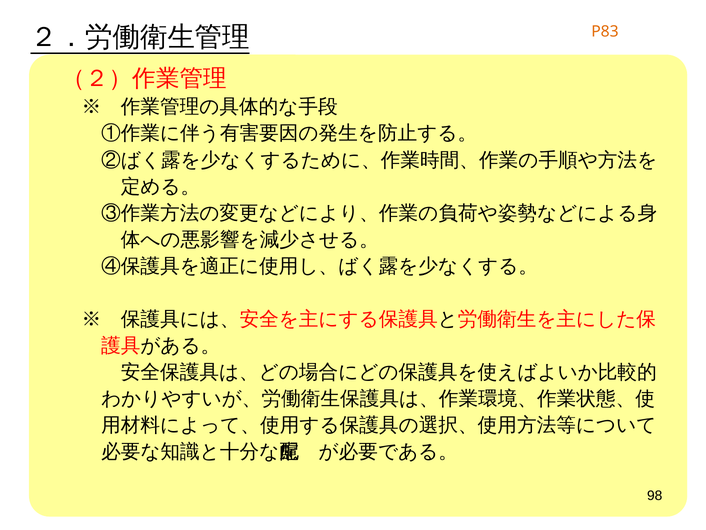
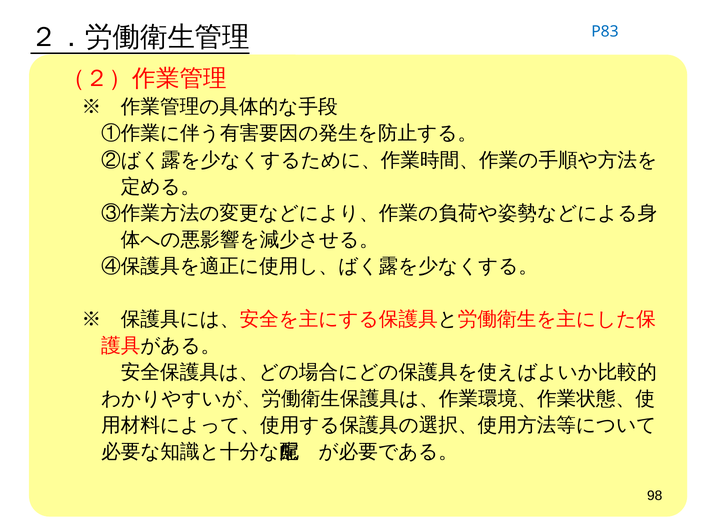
P83 colour: orange -> blue
